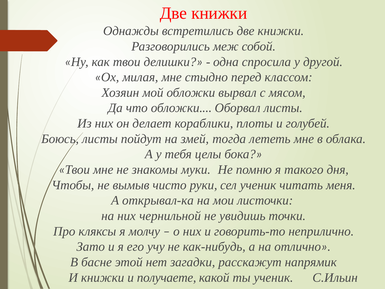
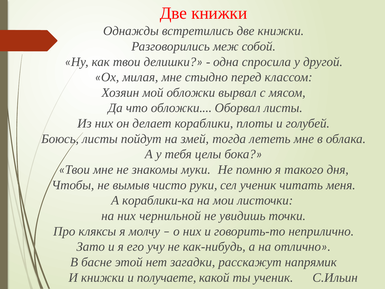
открывал-ка: открывал-ка -> кораблики-ка
